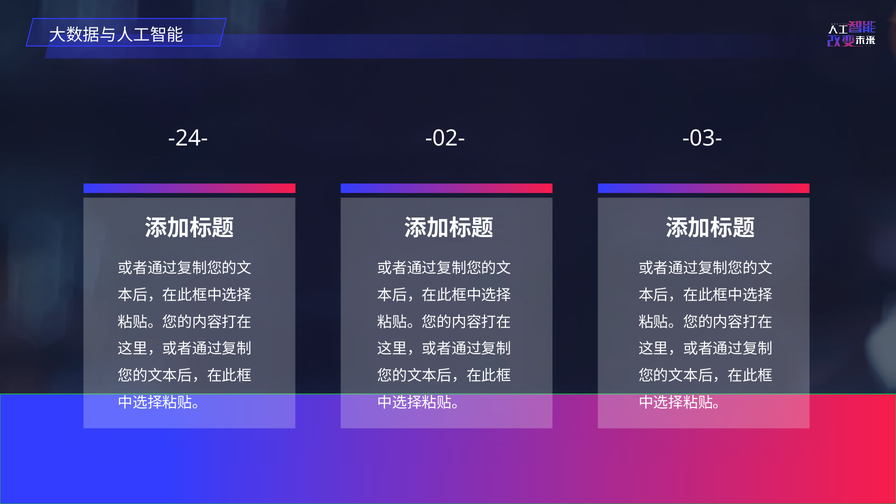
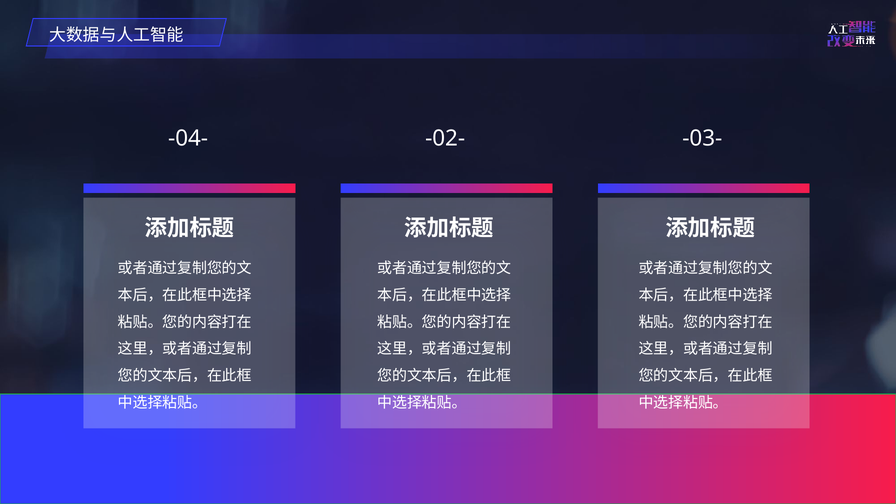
-24-: -24- -> -04-
